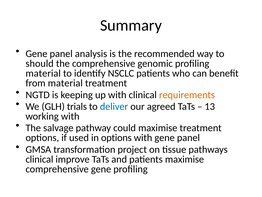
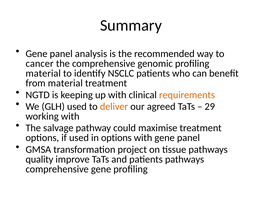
should: should -> cancer
GLH trials: trials -> used
deliver colour: blue -> orange
13: 13 -> 29
clinical at (39, 159): clinical -> quality
patients maximise: maximise -> pathways
